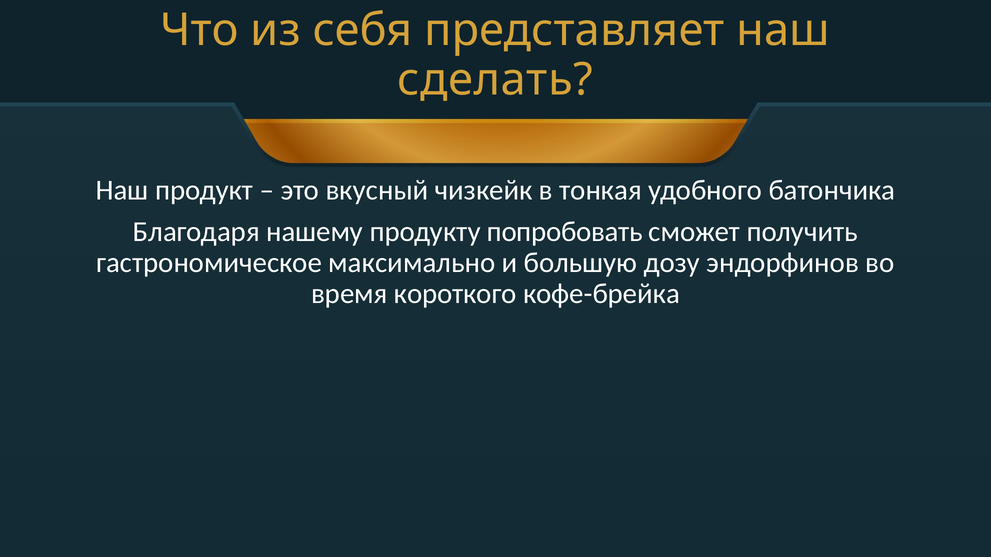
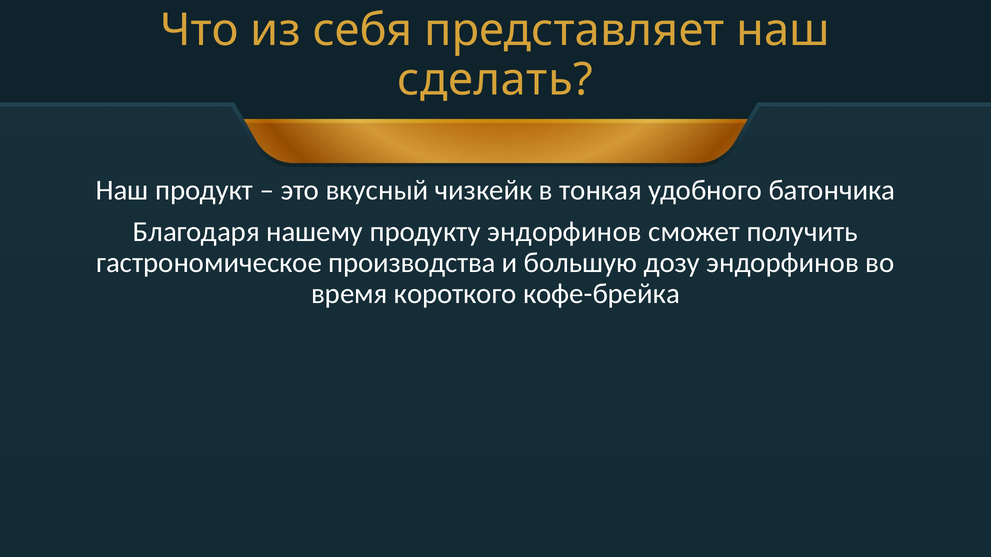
продукту попробовать: попробовать -> эндорфинов
максимально: максимально -> производства
